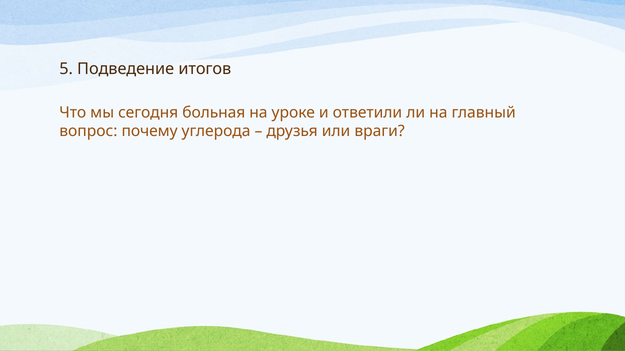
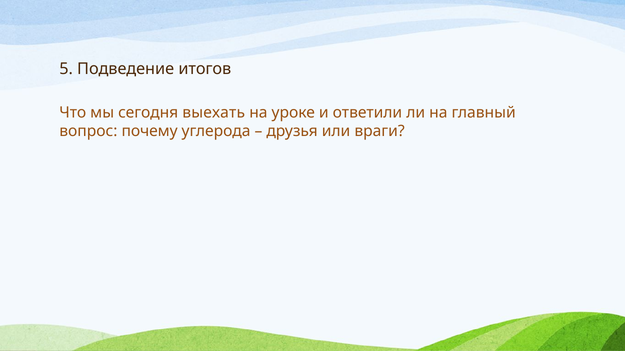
больная: больная -> выехать
